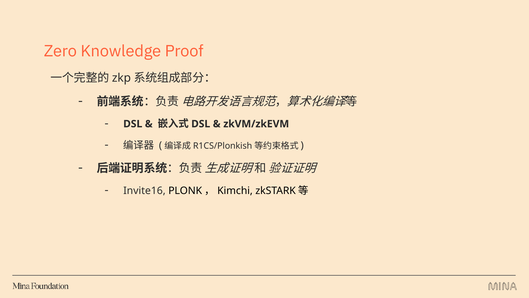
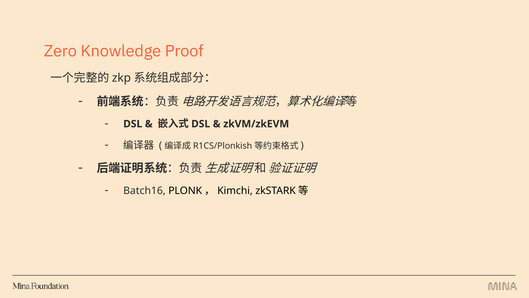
Invite16: Invite16 -> Batch16
